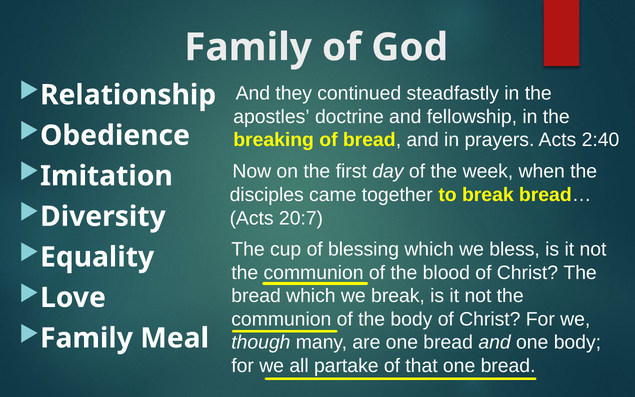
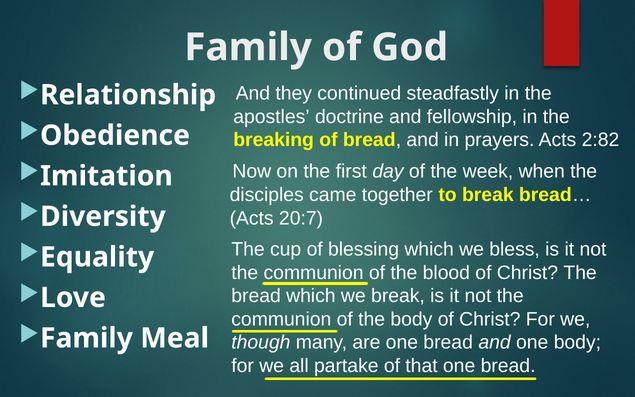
2:40: 2:40 -> 2:82
